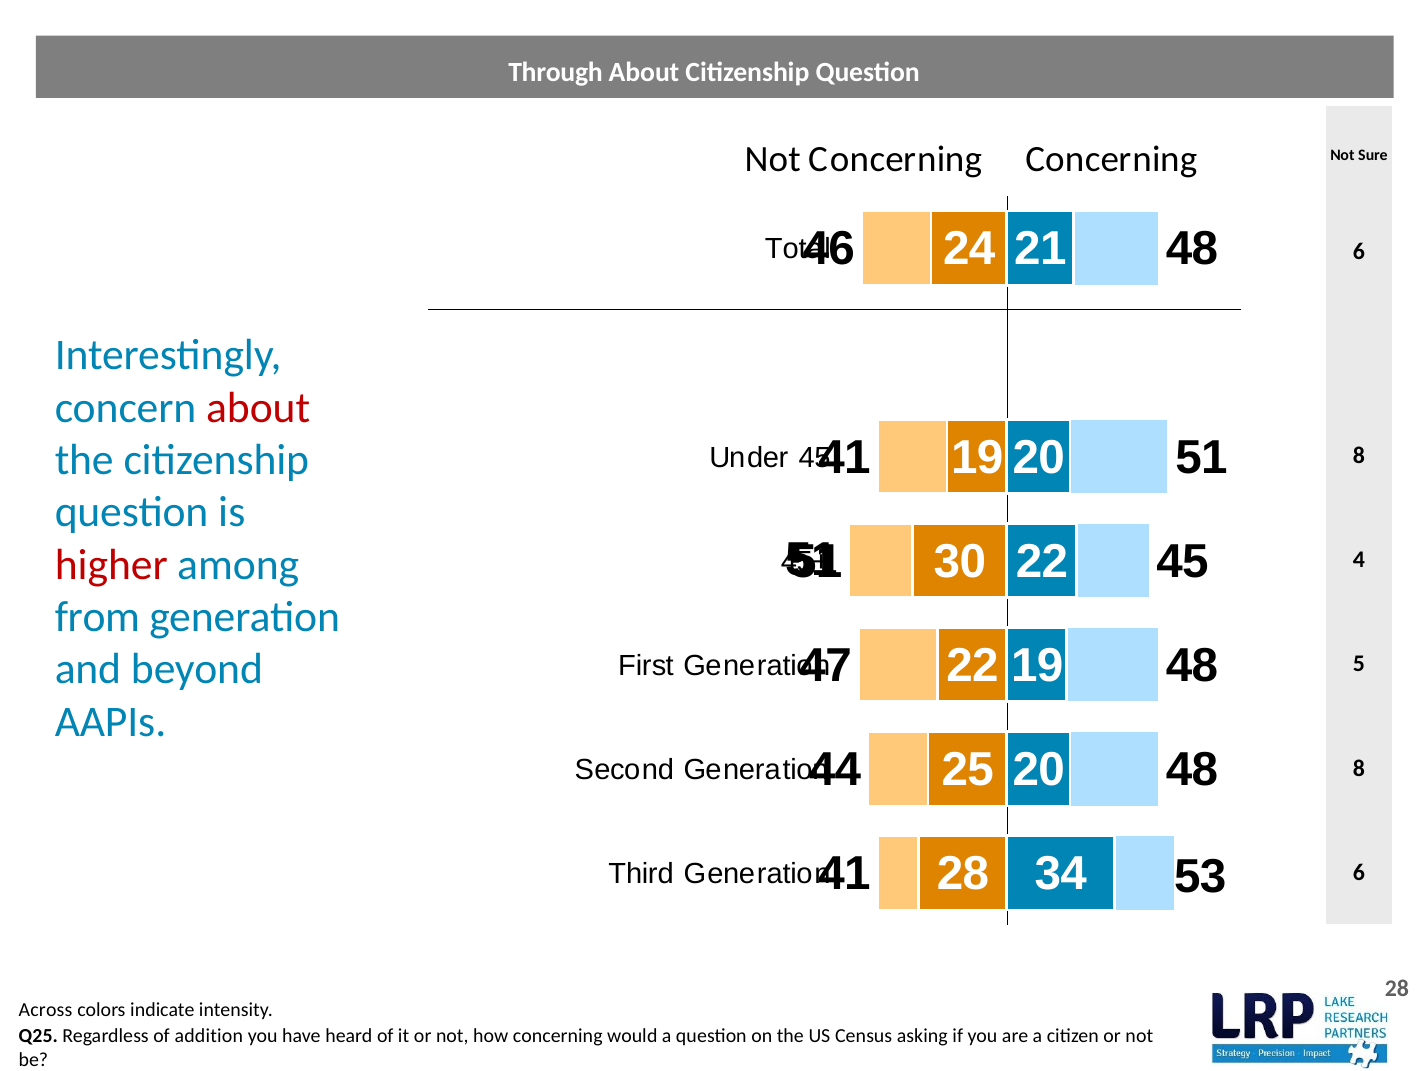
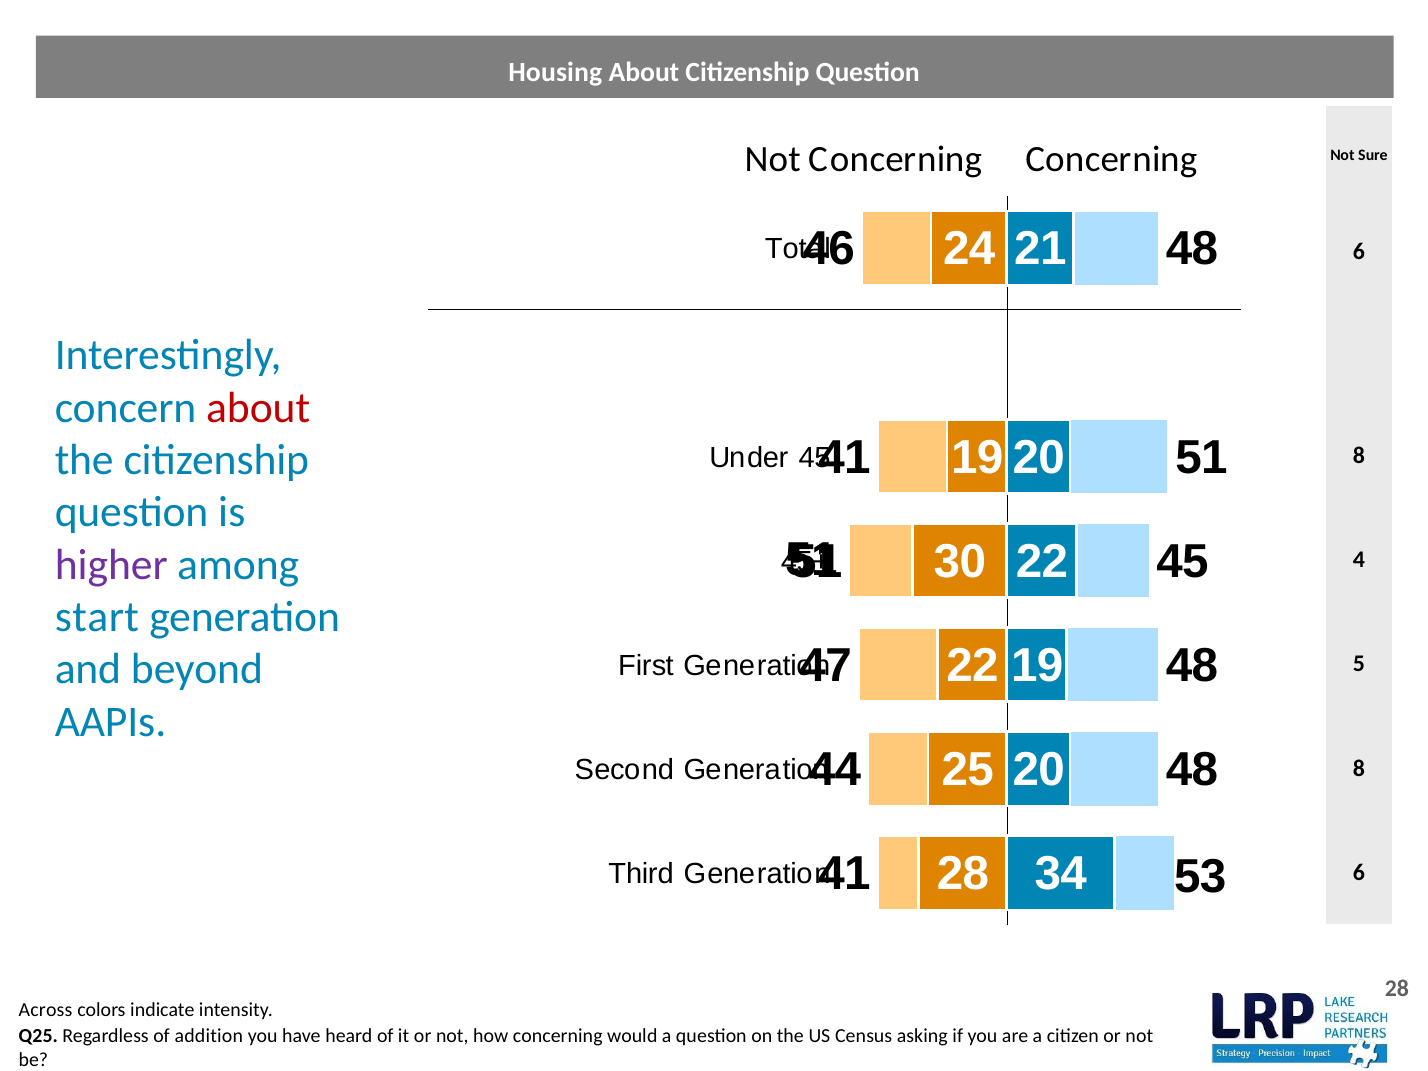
Through: Through -> Housing
higher colour: red -> purple
from: from -> start
